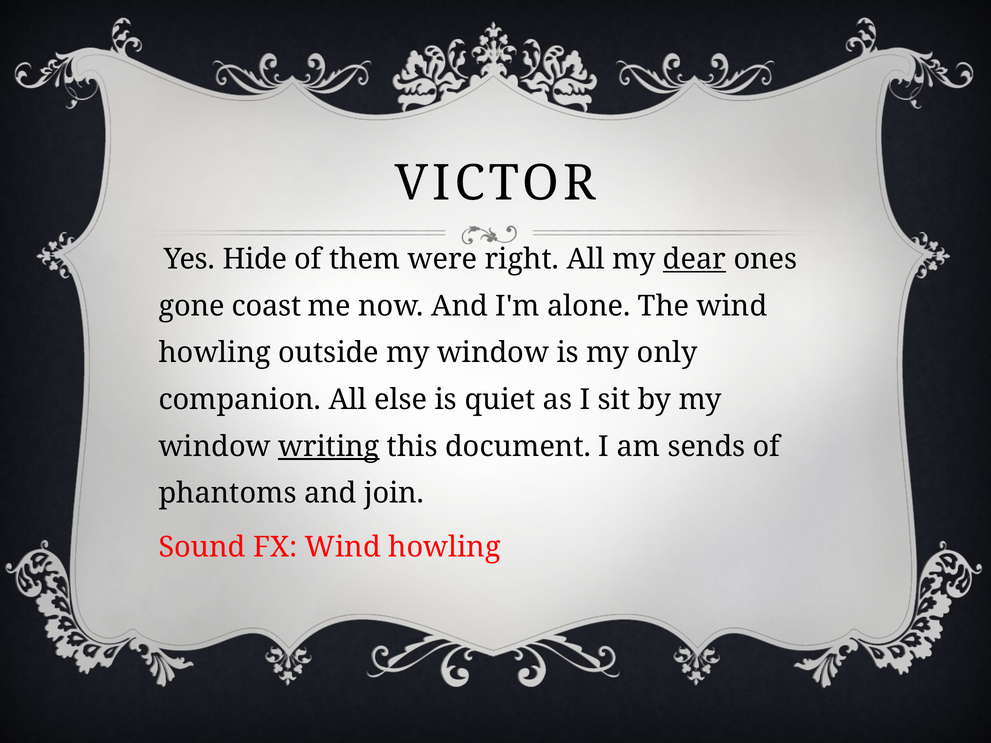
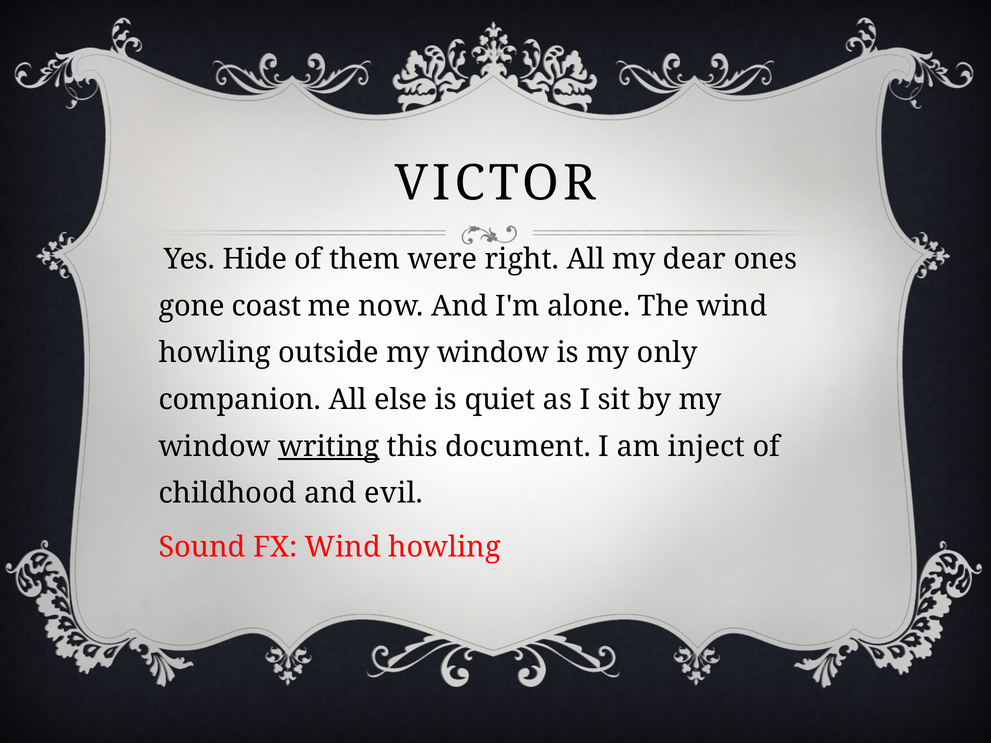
dear underline: present -> none
sends: sends -> inject
phantoms: phantoms -> childhood
join: join -> evil
